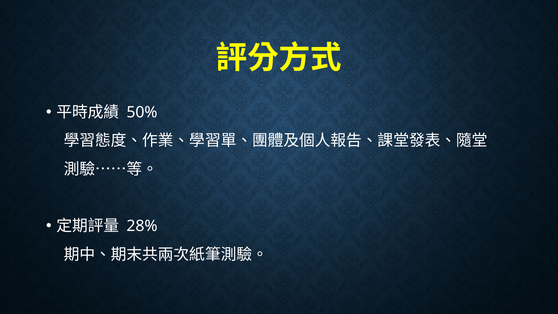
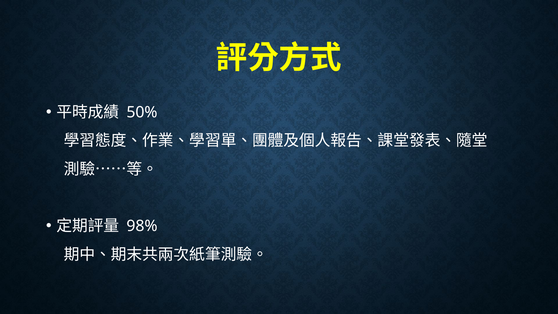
28%: 28% -> 98%
